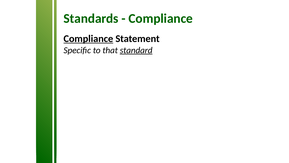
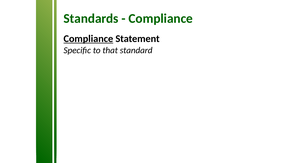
standard underline: present -> none
